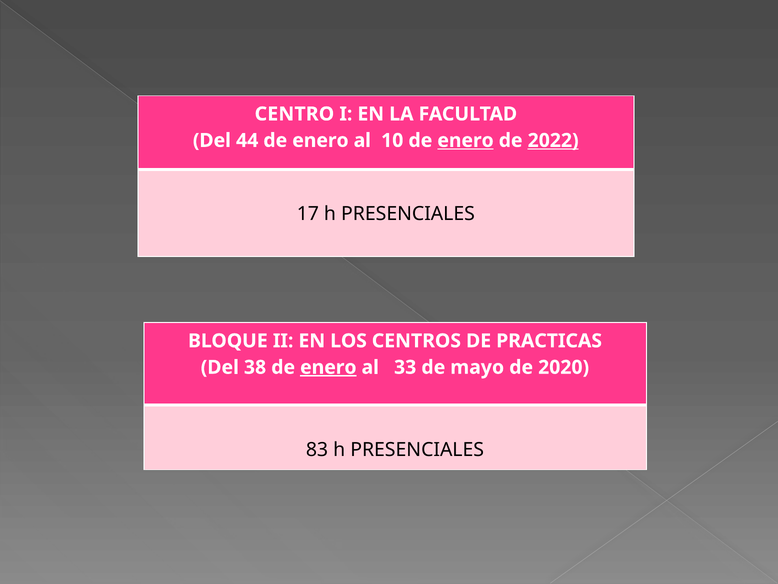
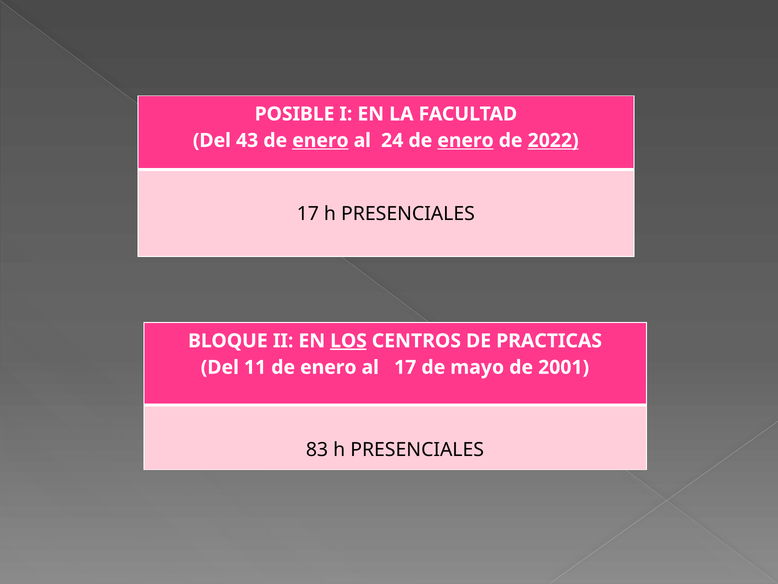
CENTRO: CENTRO -> POSIBLE
44: 44 -> 43
enero at (320, 140) underline: none -> present
10: 10 -> 24
LOS underline: none -> present
38: 38 -> 11
enero at (328, 367) underline: present -> none
al 33: 33 -> 17
2020: 2020 -> 2001
